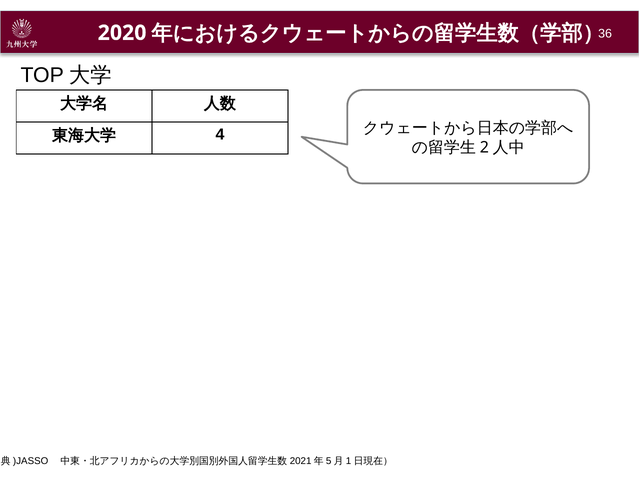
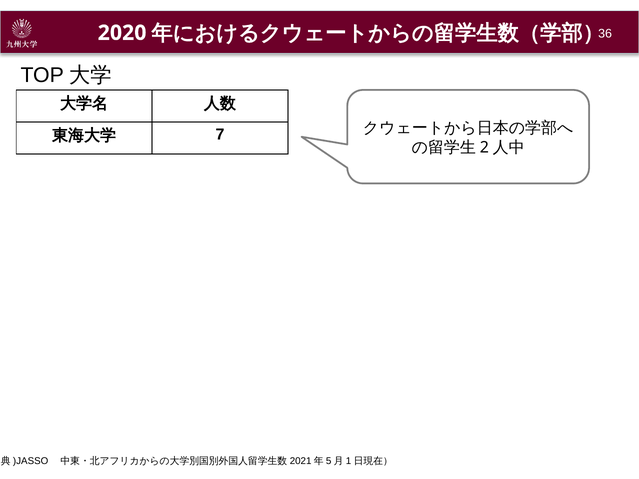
4: 4 -> 7
